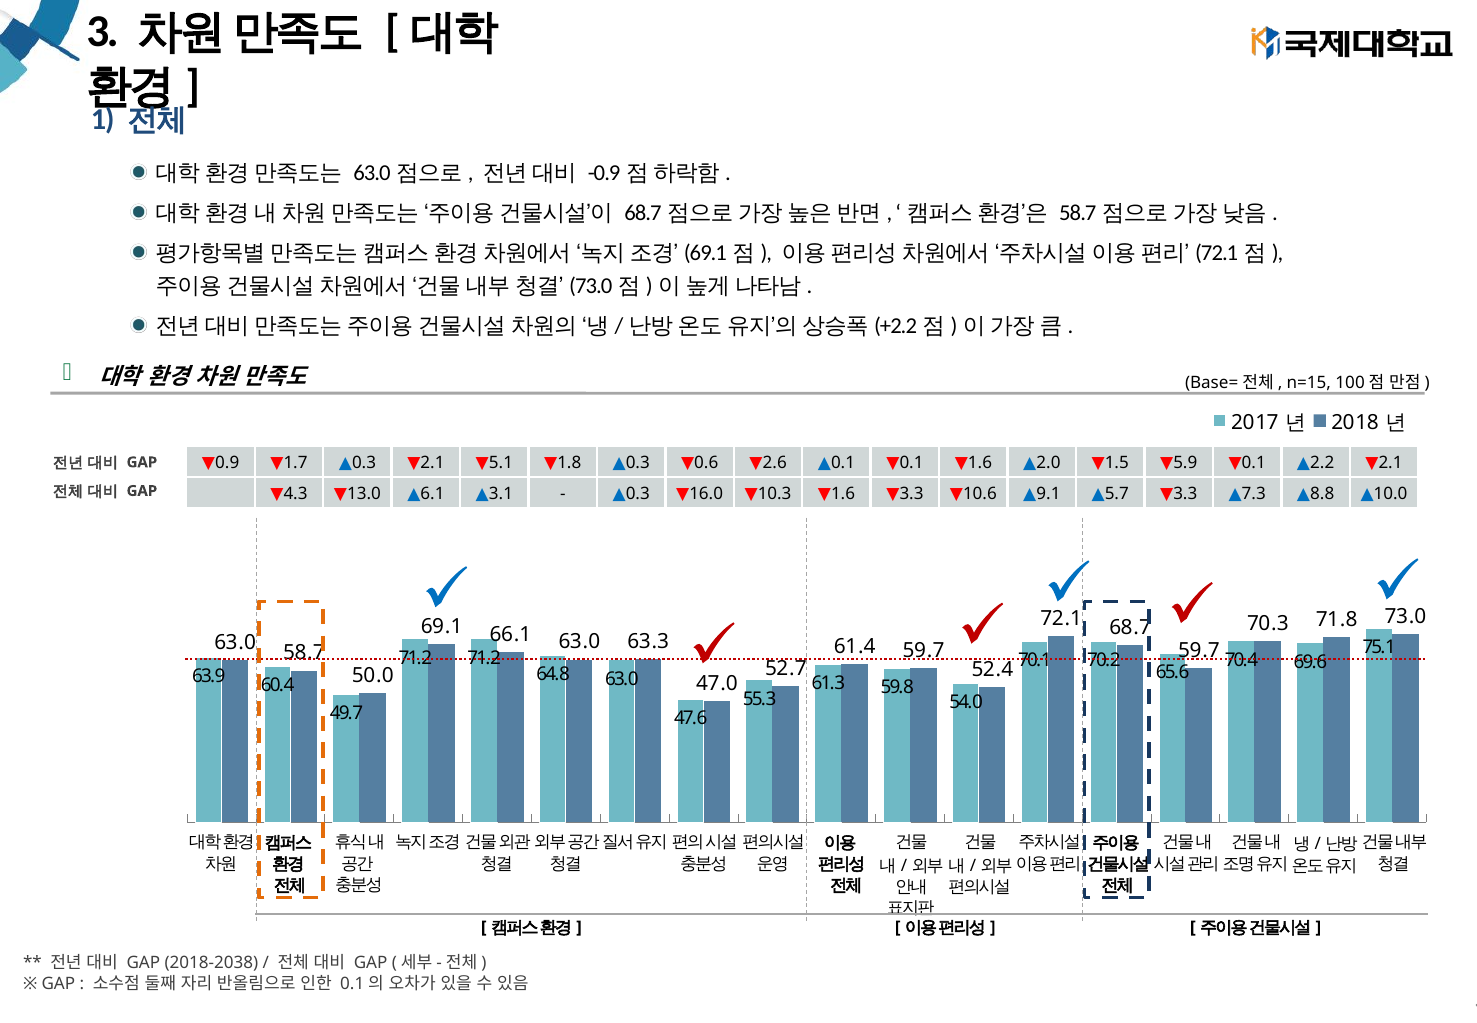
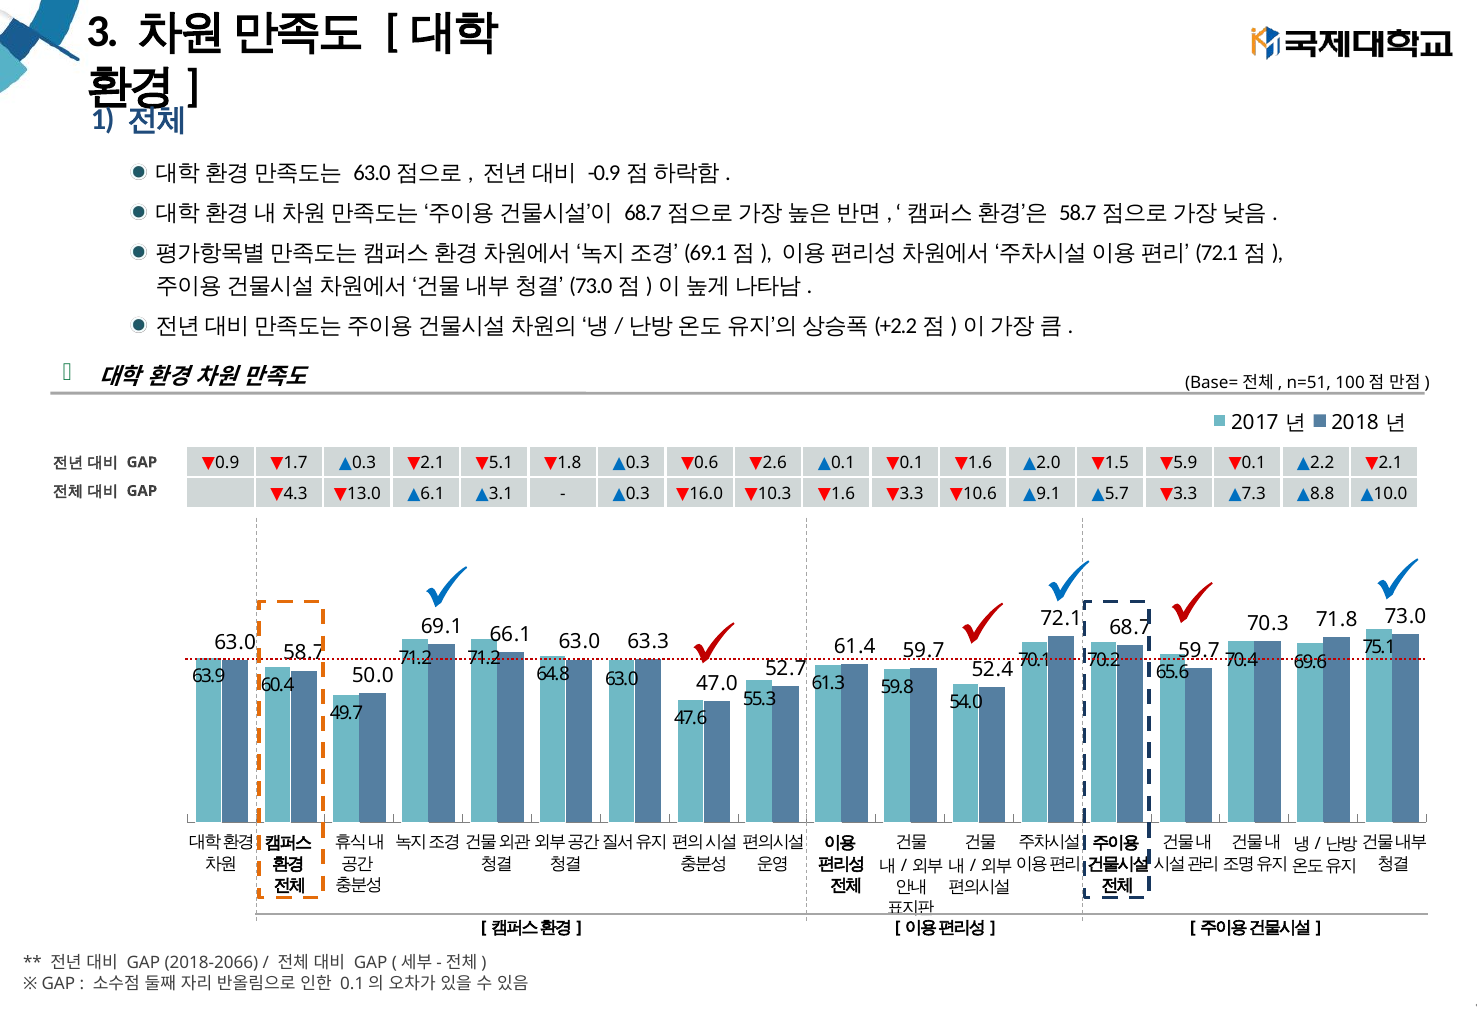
n=15: n=15 -> n=51
2018-2038: 2018-2038 -> 2018-2066
